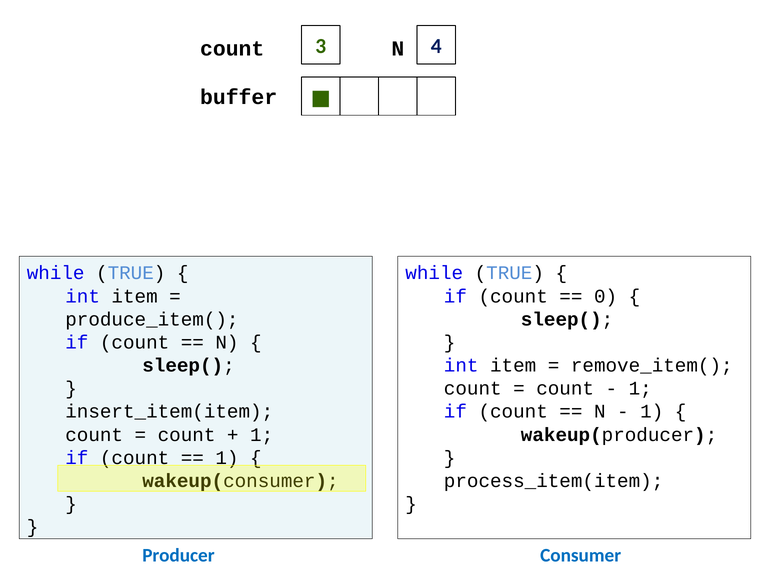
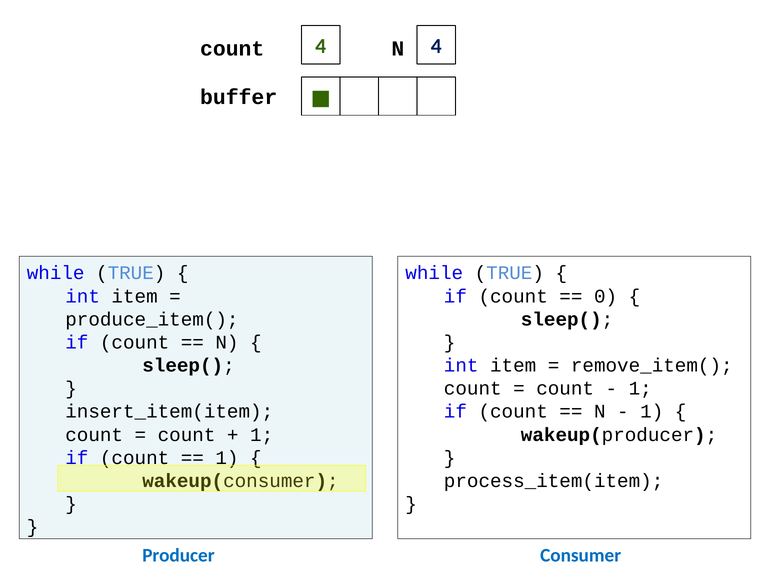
count 3: 3 -> 4
